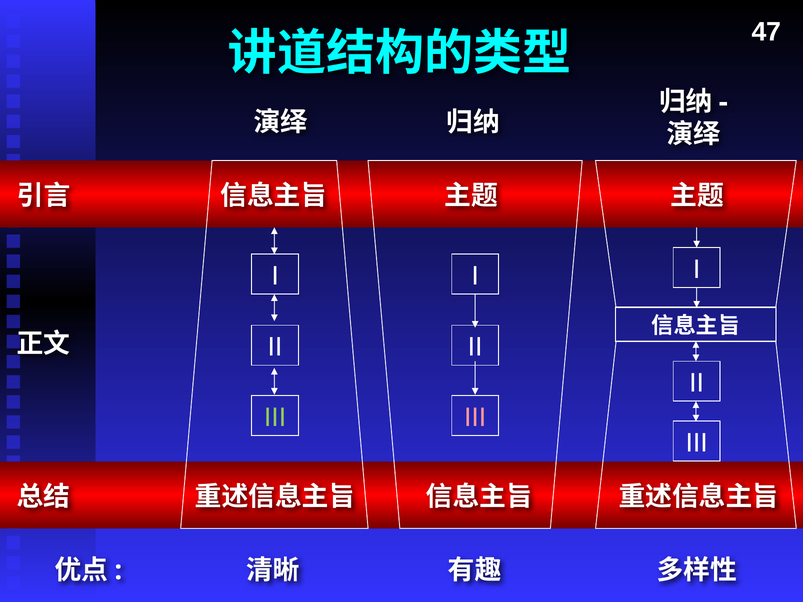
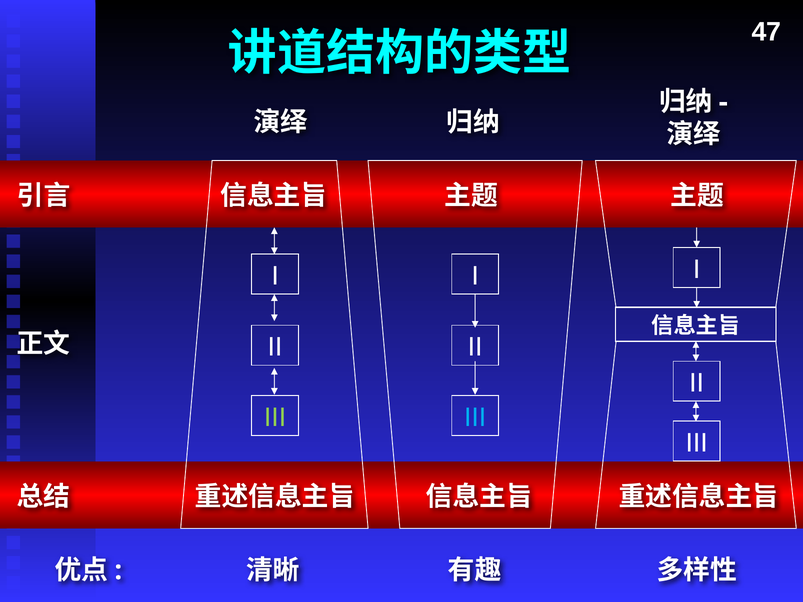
III at (475, 418) colour: pink -> light blue
